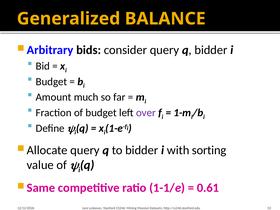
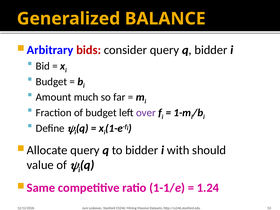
bids colour: black -> red
sorting: sorting -> should
0.61: 0.61 -> 1.24
